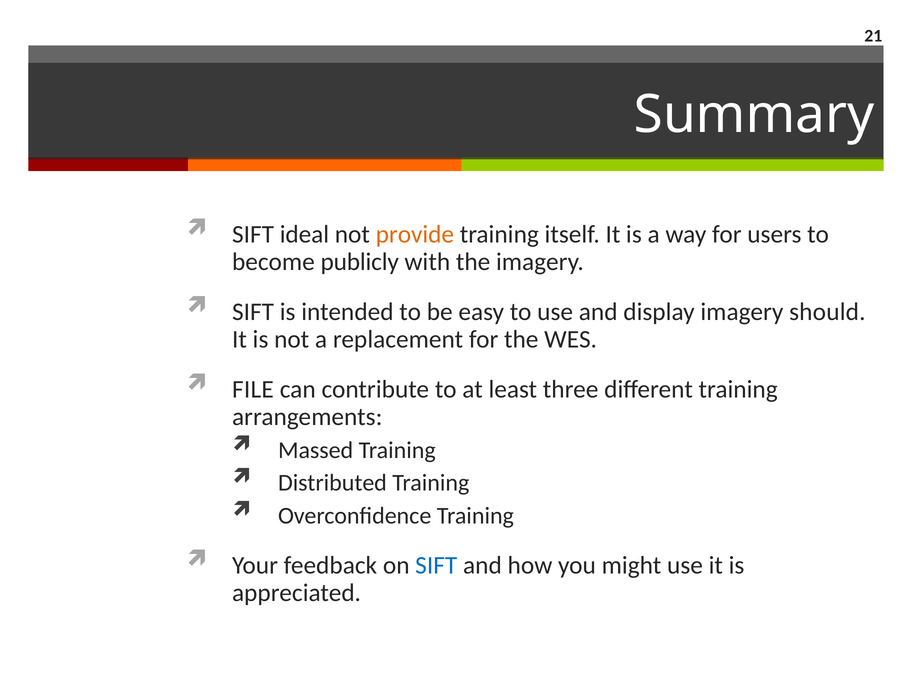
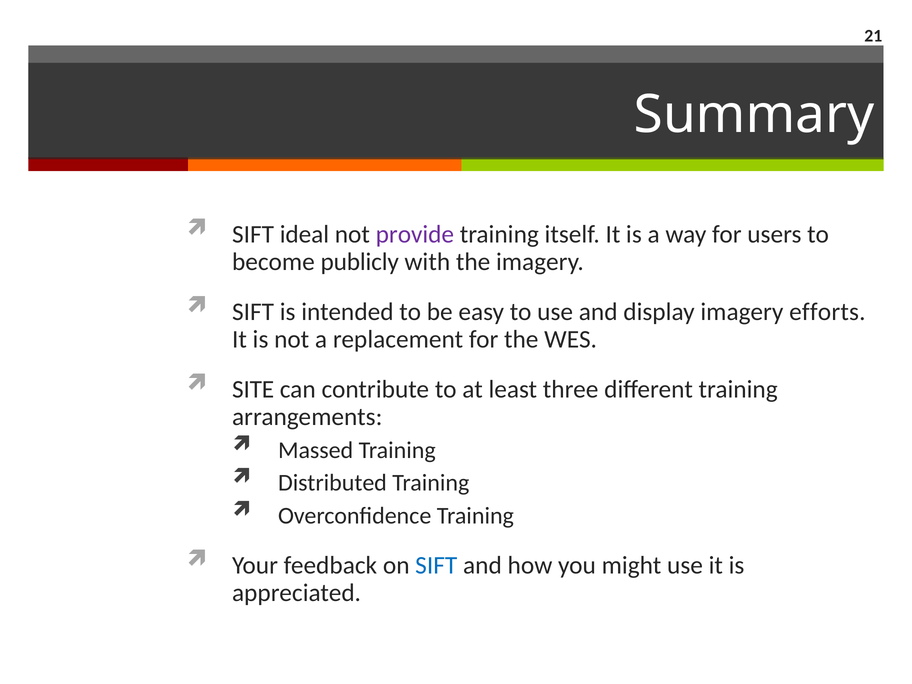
provide colour: orange -> purple
should: should -> efforts
FILE: FILE -> SITE
